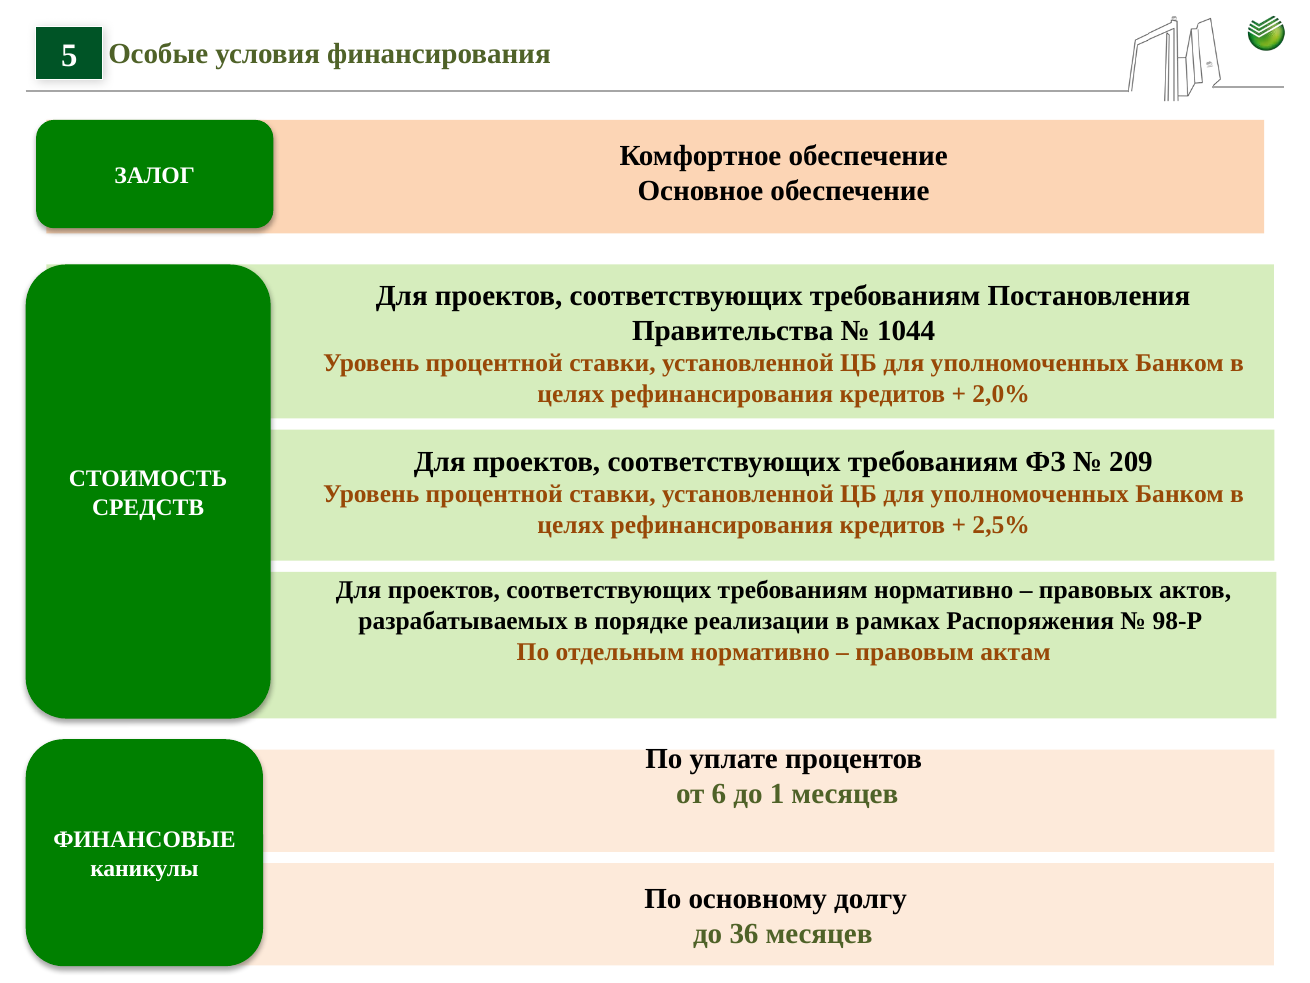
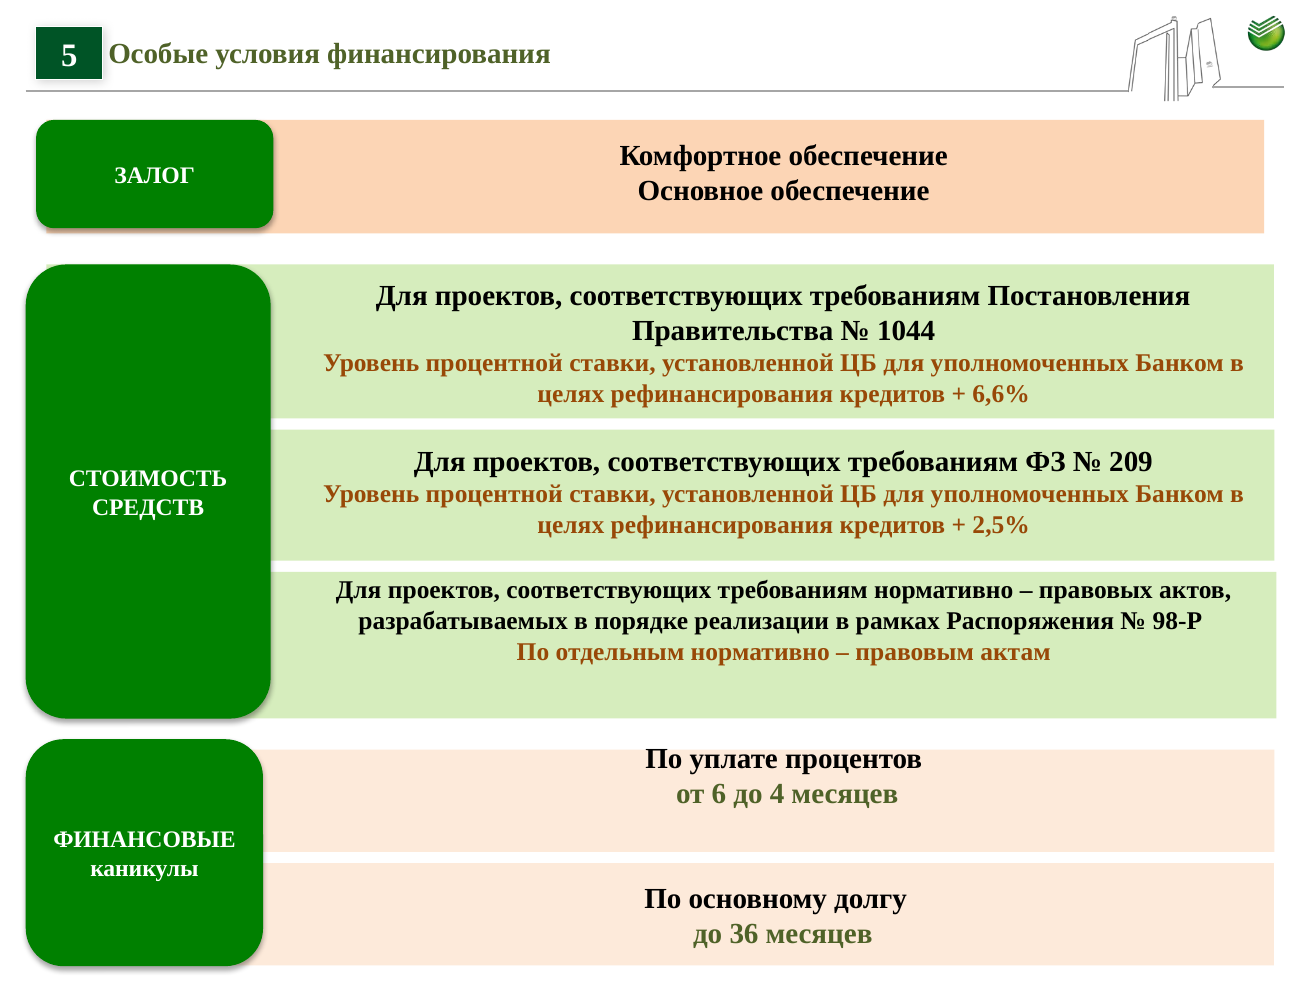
2,0%: 2,0% -> 6,6%
1: 1 -> 4
